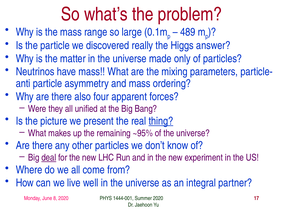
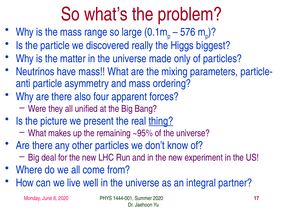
489: 489 -> 576
answer: answer -> biggest
deal underline: present -> none
